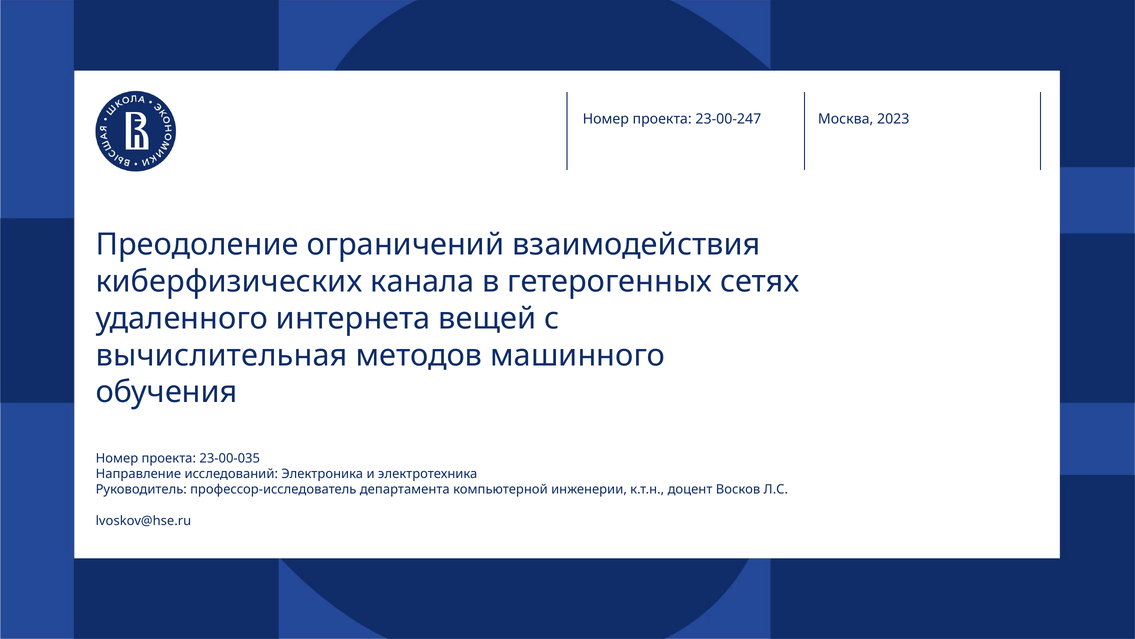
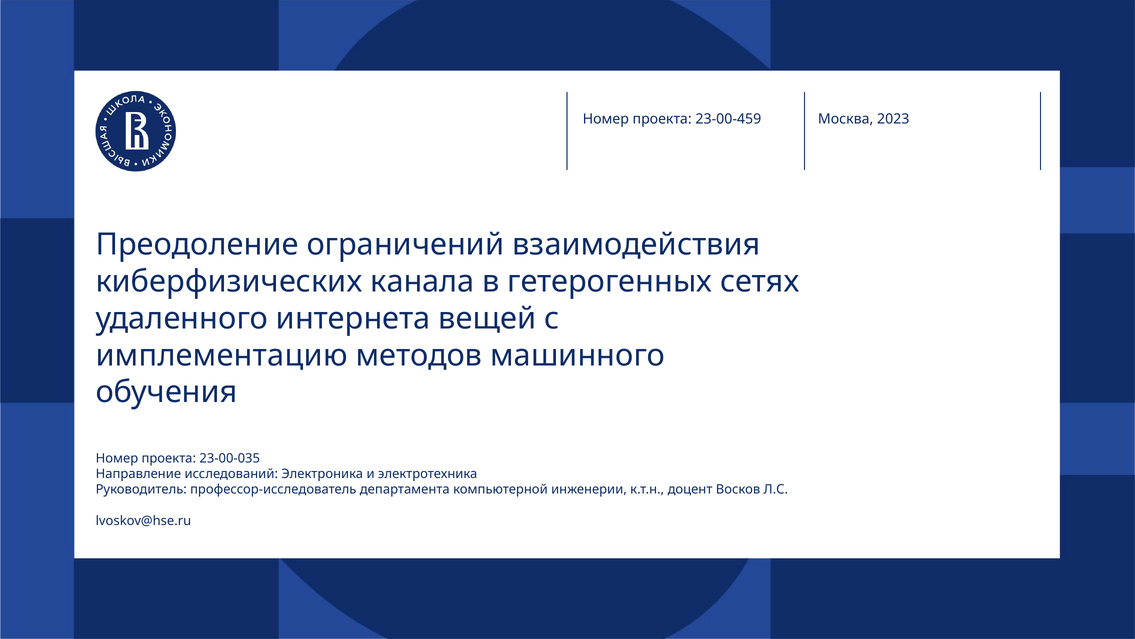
23-00-247: 23-00-247 -> 23-00-459
вычислительная: вычислительная -> имплементацию
